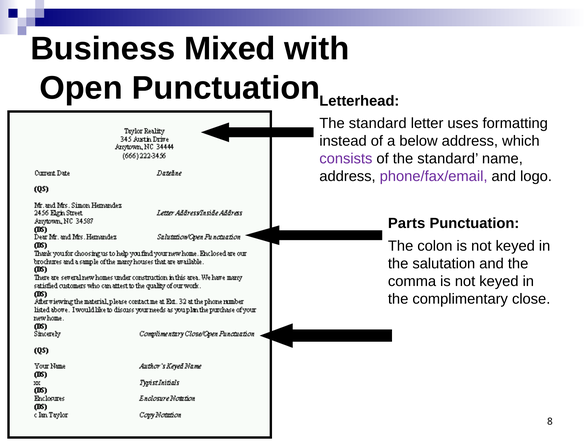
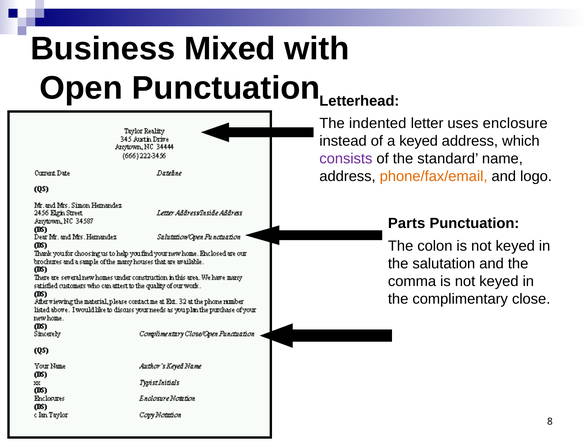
standard at (378, 123): standard -> indented
formatting: formatting -> enclosure
a below: below -> keyed
phone/fax/email colour: purple -> orange
